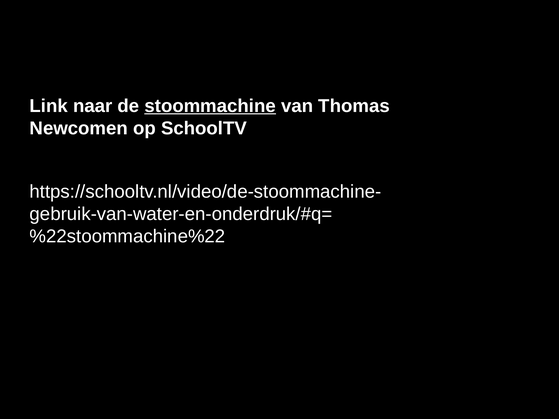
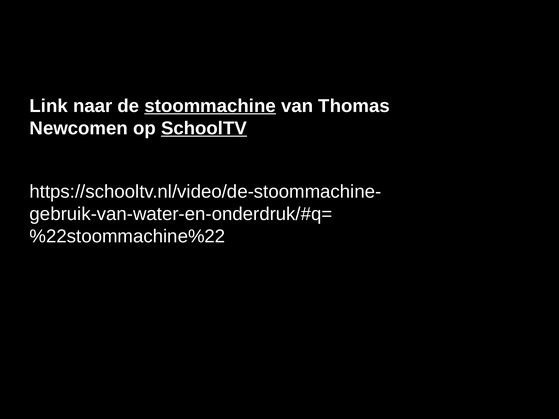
SchoolTV underline: none -> present
